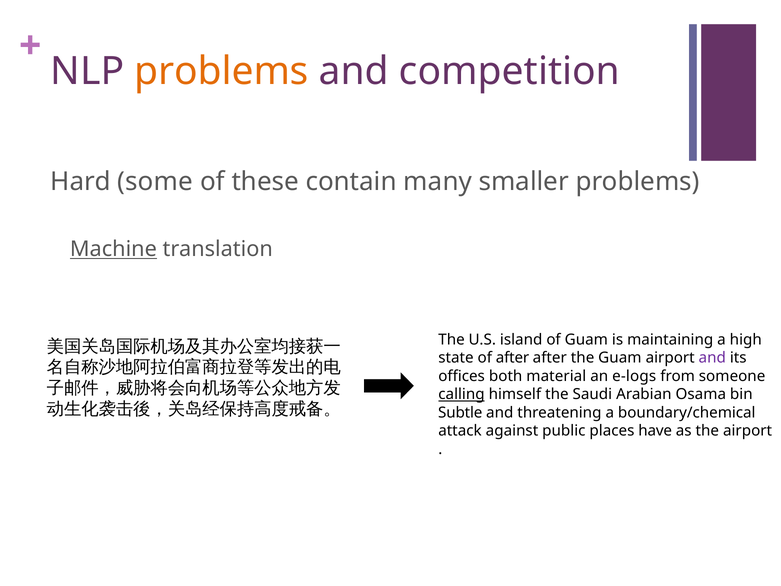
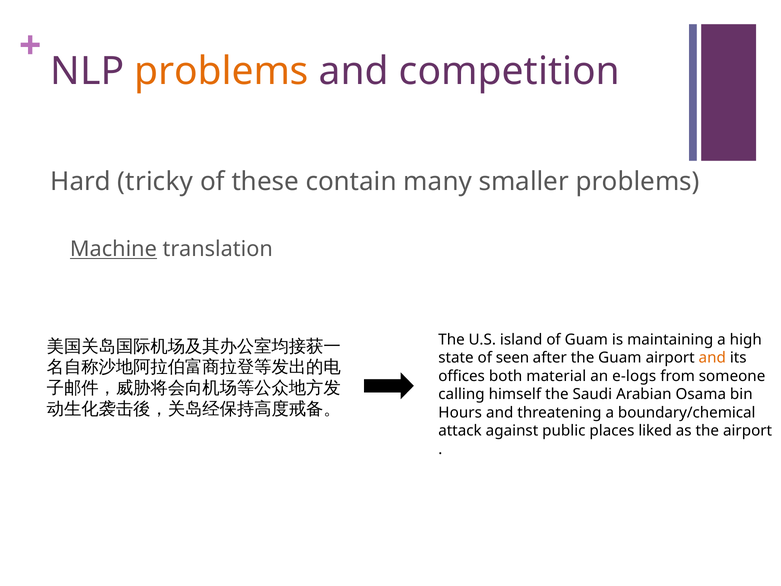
some: some -> tricky
of after: after -> seen
and at (712, 358) colour: purple -> orange
calling underline: present -> none
Subtle: Subtle -> Hours
have: have -> liked
